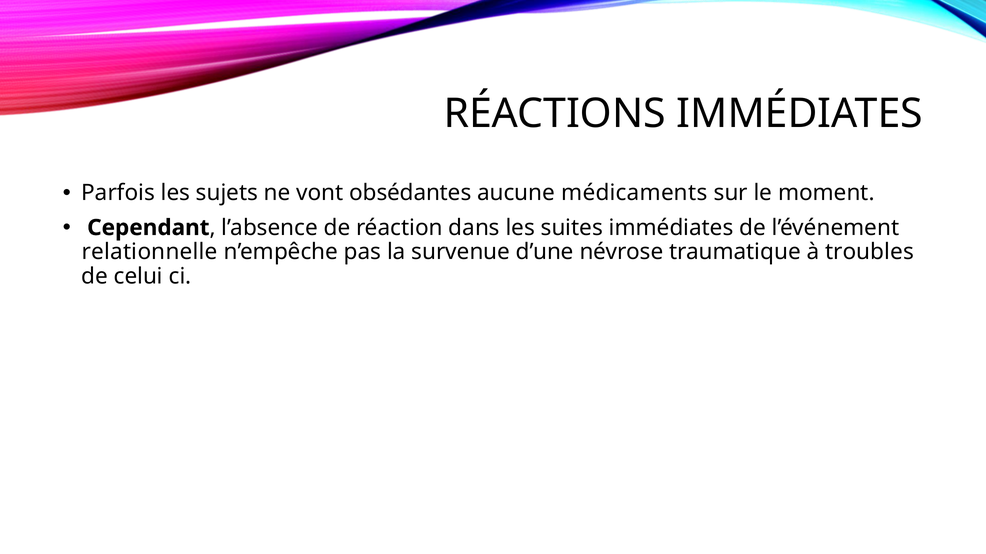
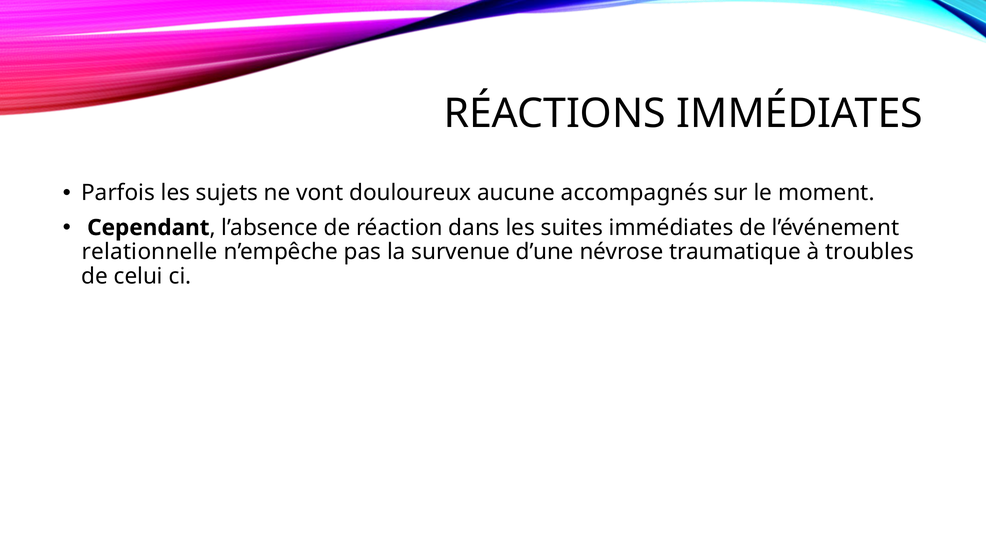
obsédantes: obsédantes -> douloureux
médicaments: médicaments -> accompagnés
